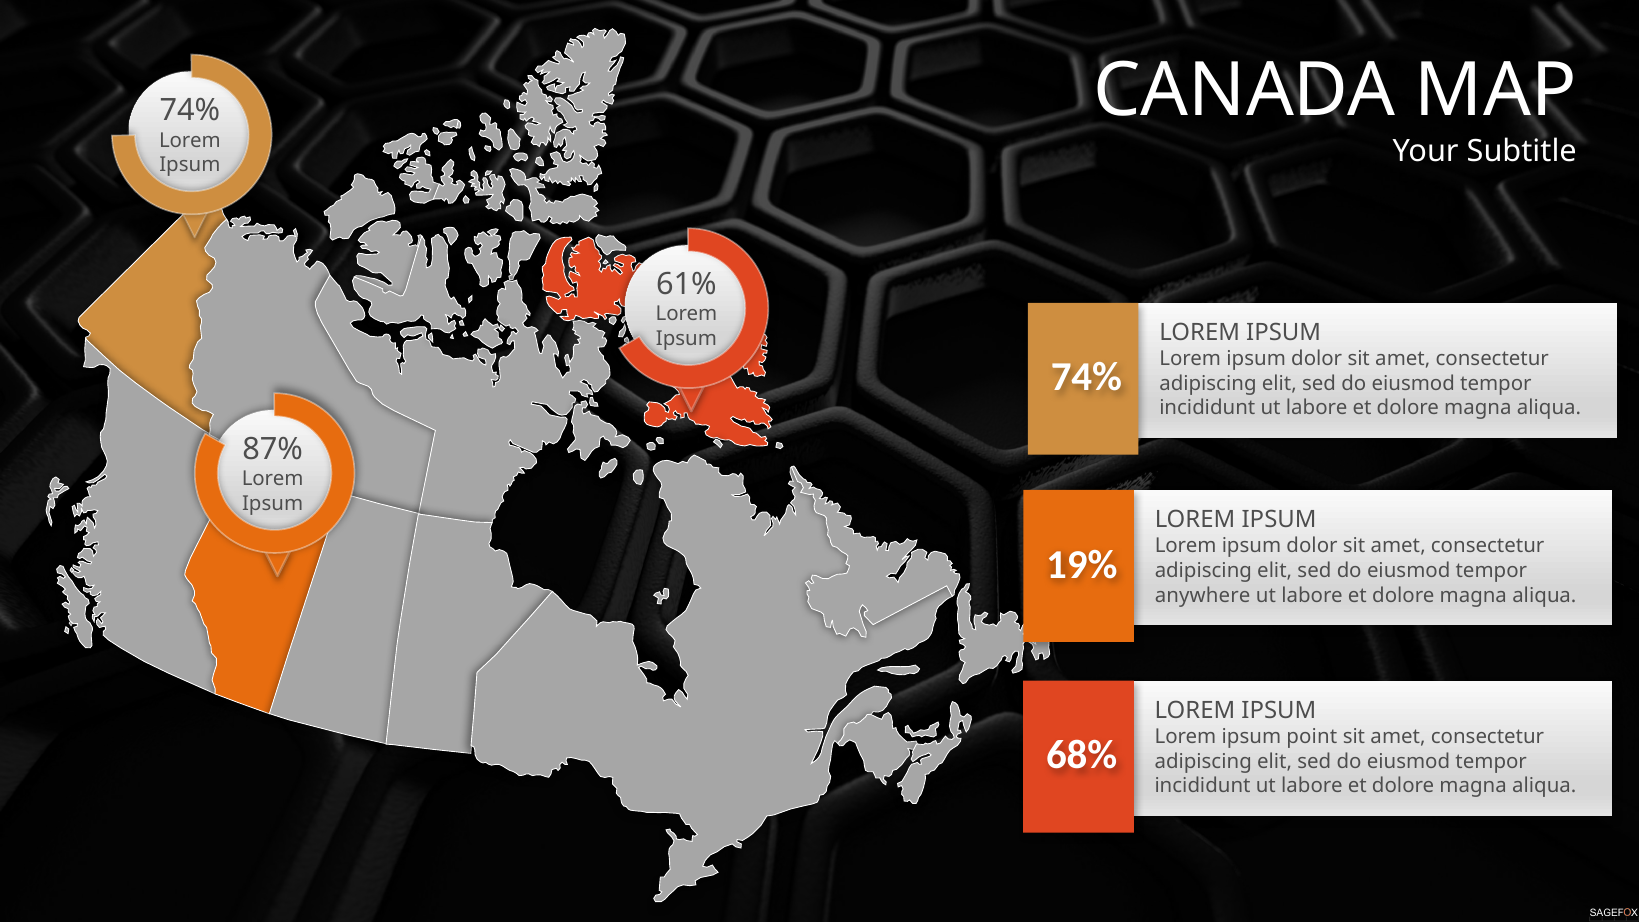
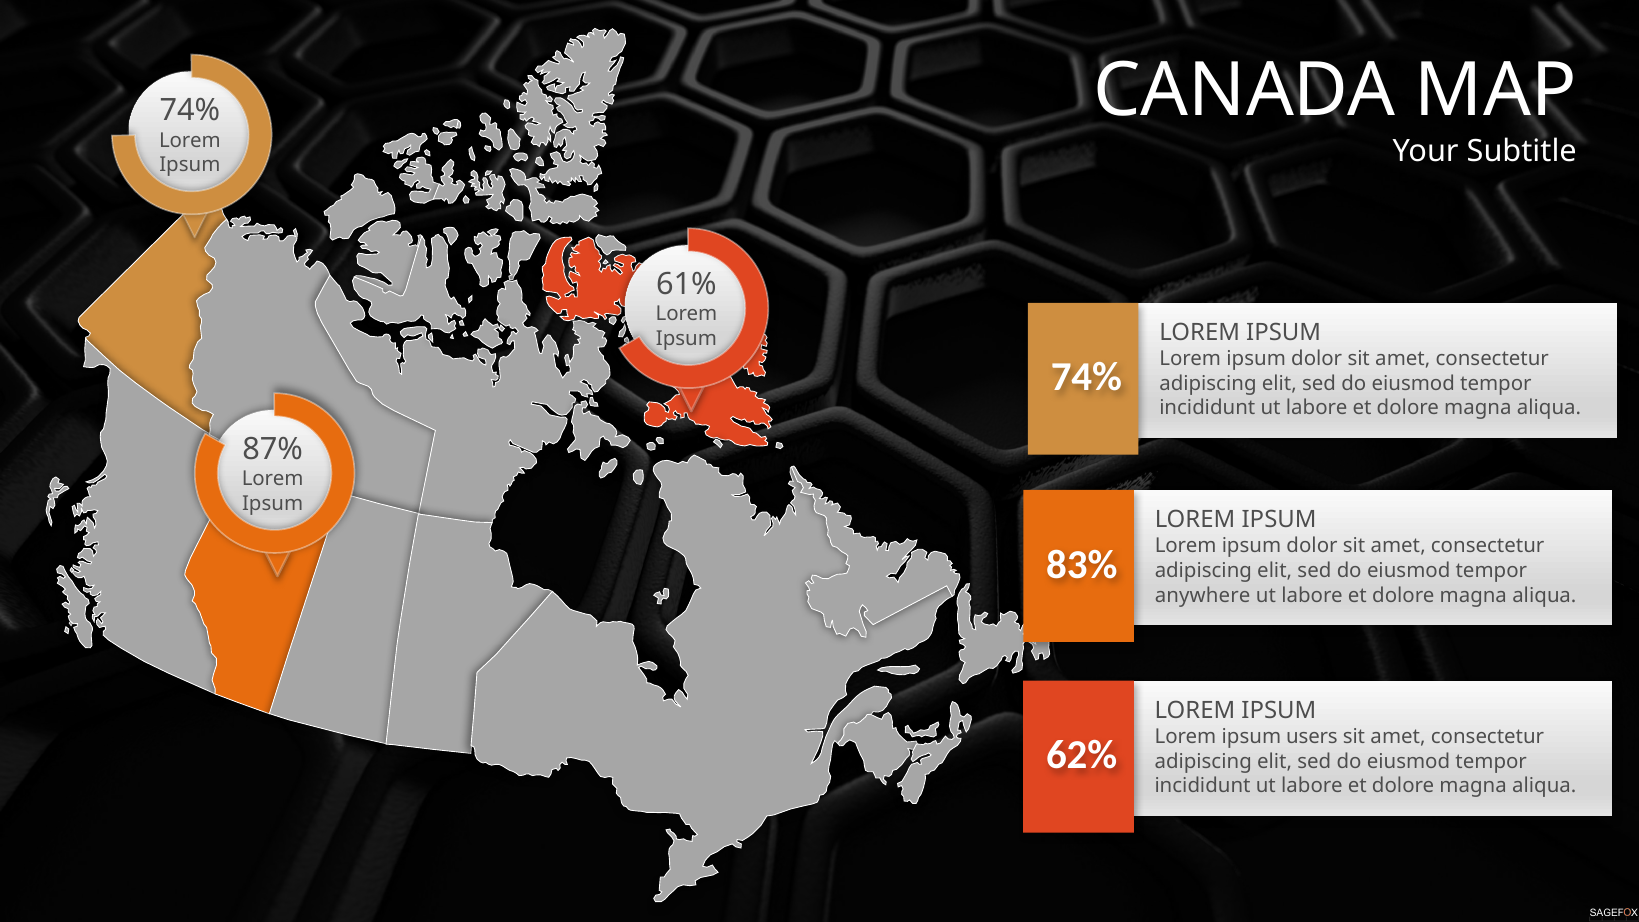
19%: 19% -> 83%
point: point -> users
68%: 68% -> 62%
